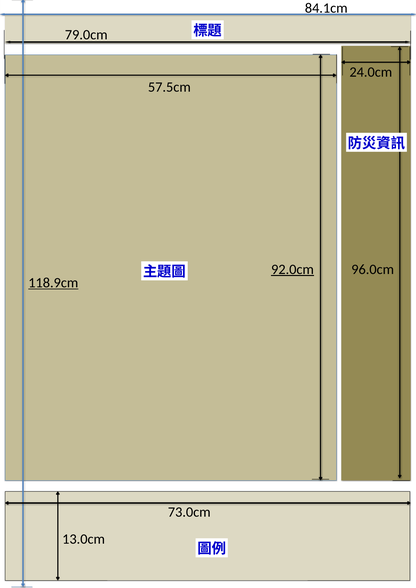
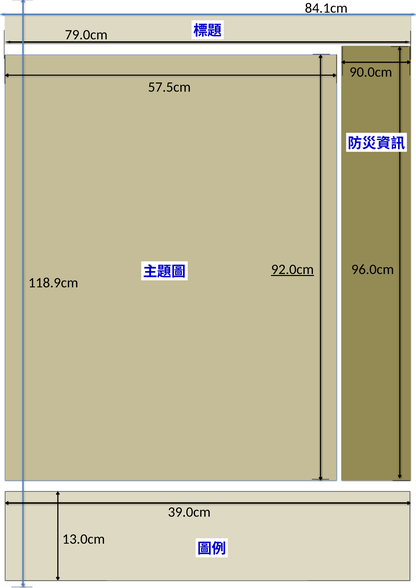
24.0cm: 24.0cm -> 90.0cm
118.9cm underline: present -> none
73.0cm: 73.0cm -> 39.0cm
